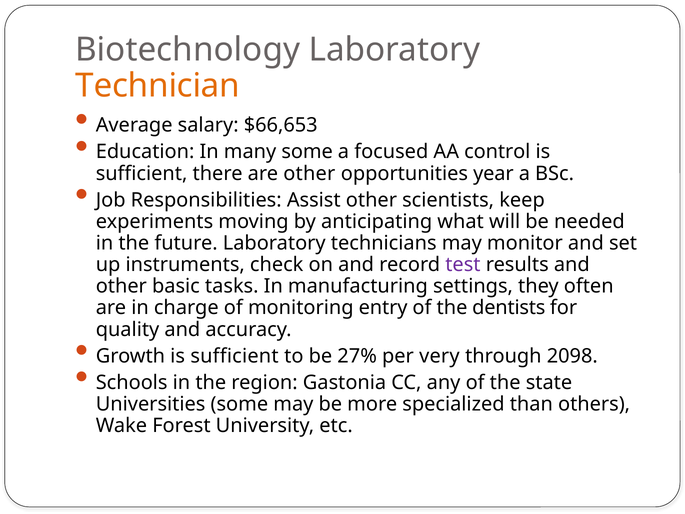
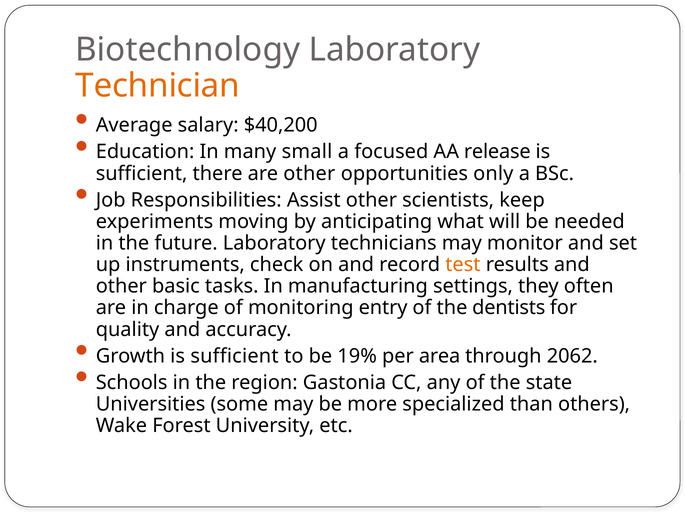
$66,653: $66,653 -> $40,200
many some: some -> small
control: control -> release
year: year -> only
test colour: purple -> orange
27%: 27% -> 19%
very: very -> area
2098: 2098 -> 2062
